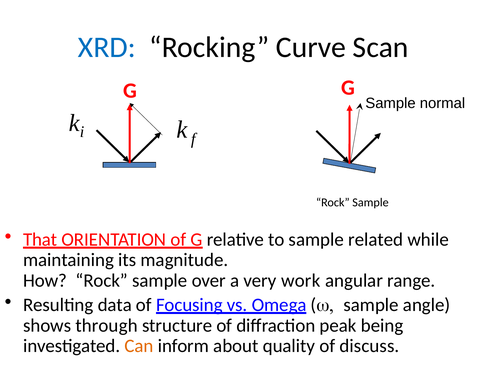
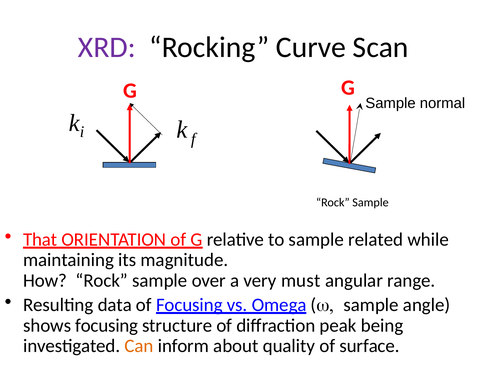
XRD colour: blue -> purple
work: work -> must
shows through: through -> focusing
discuss: discuss -> surface
